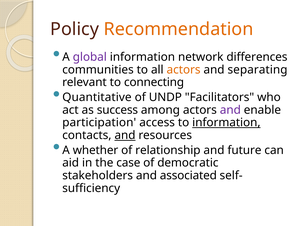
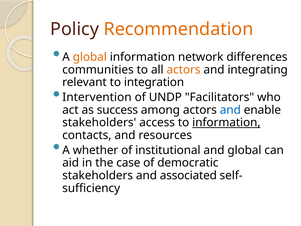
global at (90, 57) colour: purple -> orange
separating: separating -> integrating
connecting: connecting -> integration
Quantitative: Quantitative -> Intervention
and at (230, 110) colour: purple -> blue
participation at (99, 122): participation -> stakeholders
and at (125, 135) underline: present -> none
relationship: relationship -> institutional
and future: future -> global
